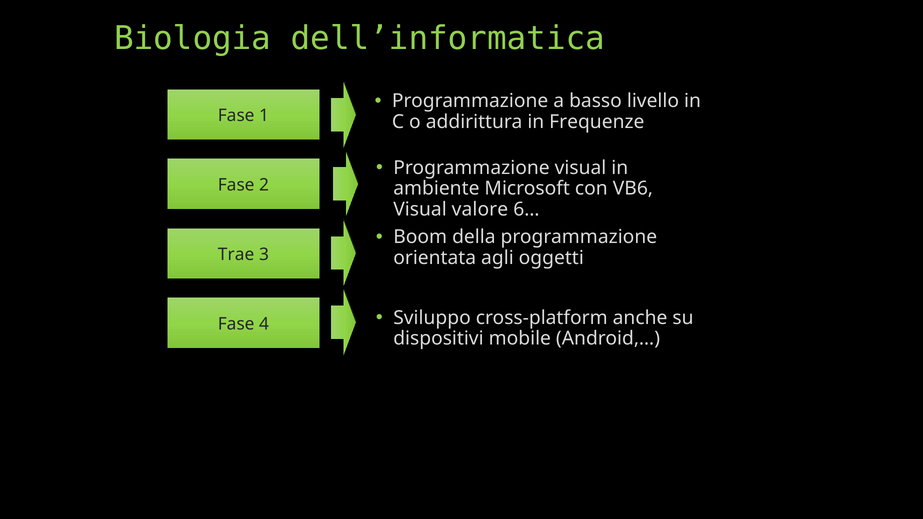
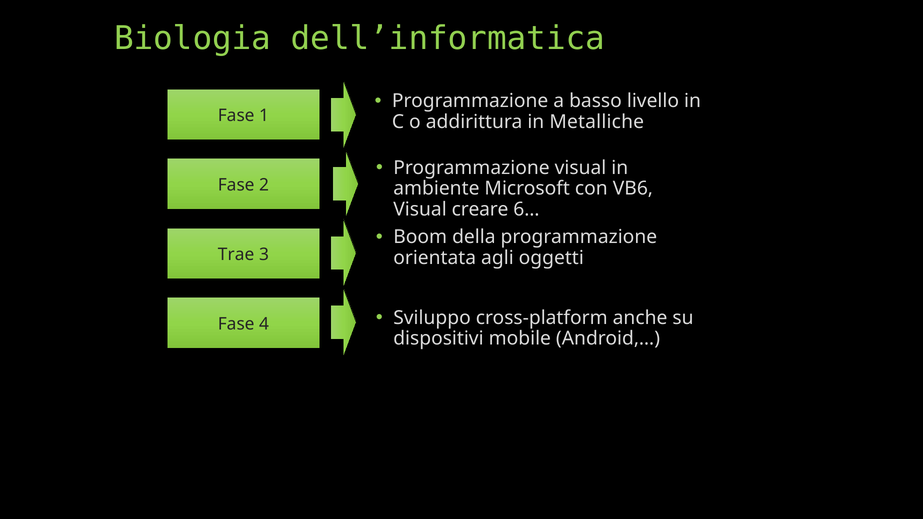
Frequenze: Frequenze -> Metalliche
valore: valore -> creare
